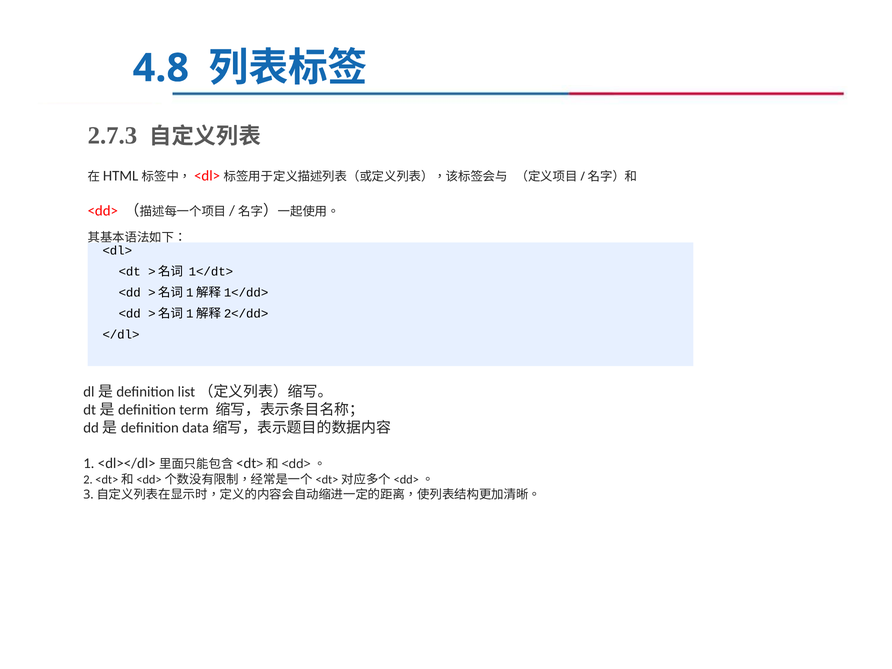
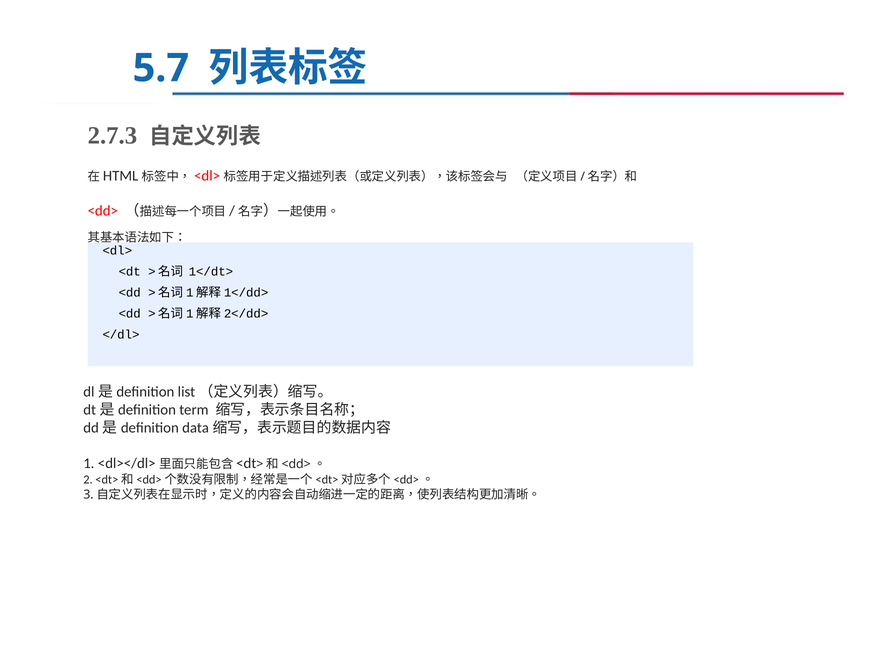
4.8: 4.8 -> 5.7
